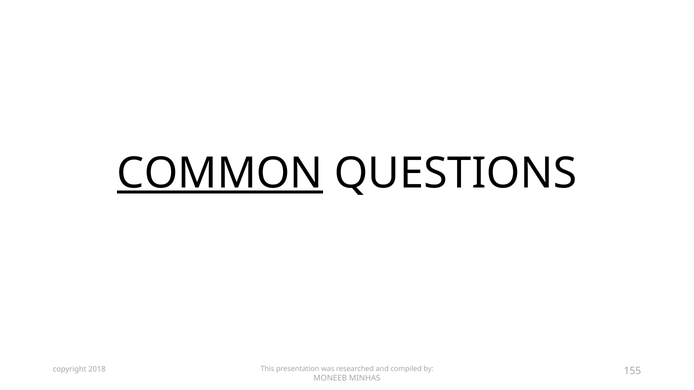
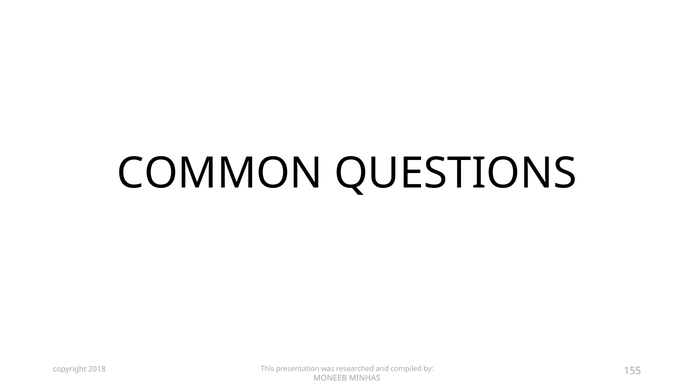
COMMON underline: present -> none
